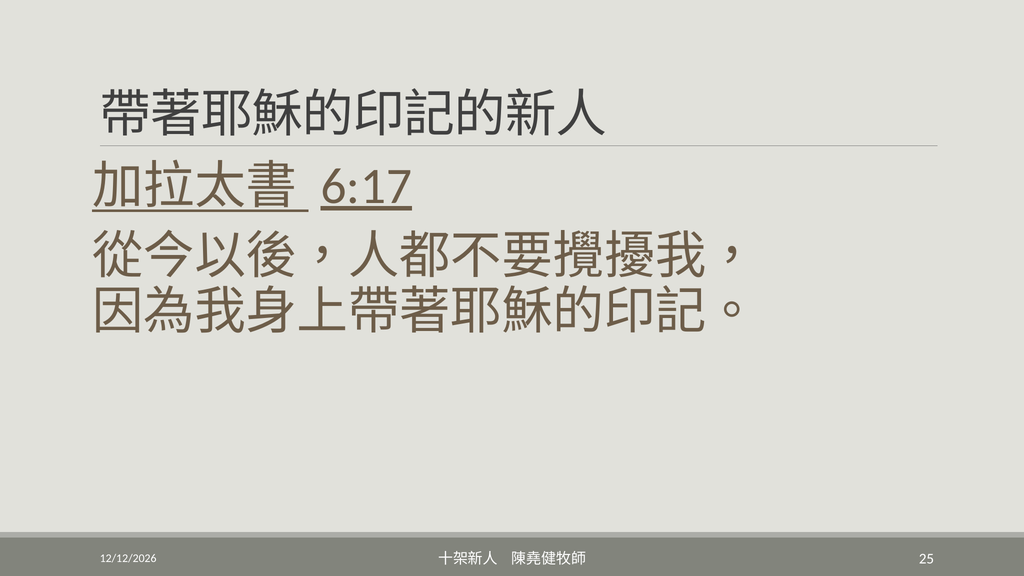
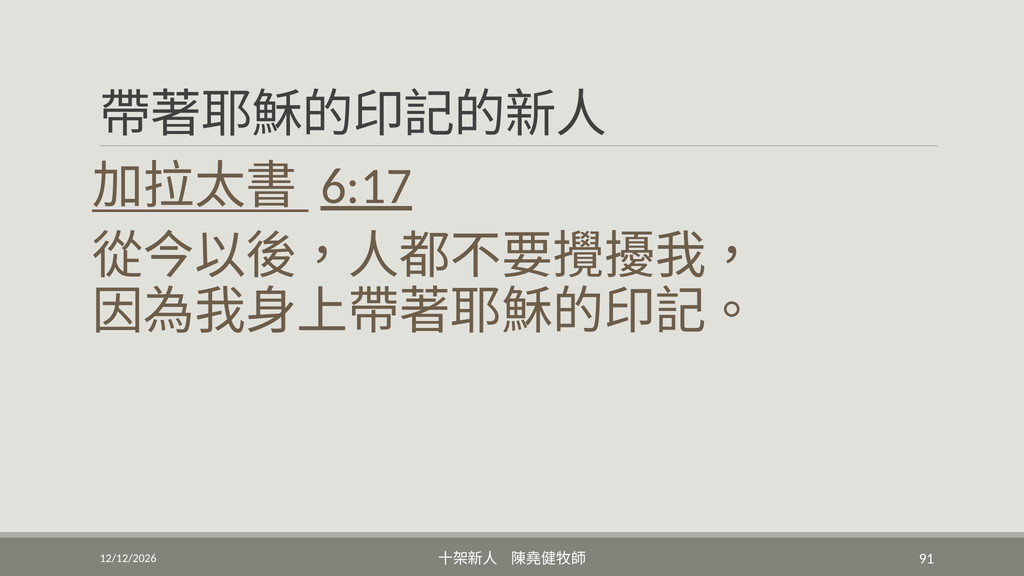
25: 25 -> 91
